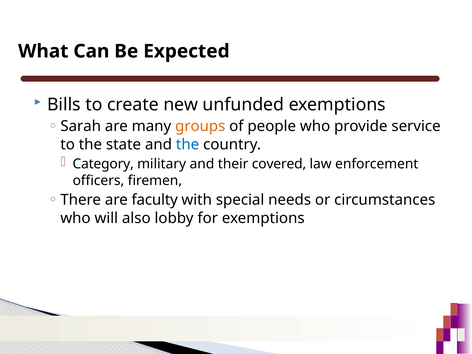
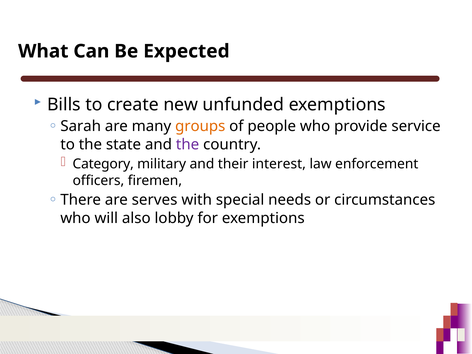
the at (188, 144) colour: blue -> purple
covered: covered -> interest
faculty: faculty -> serves
